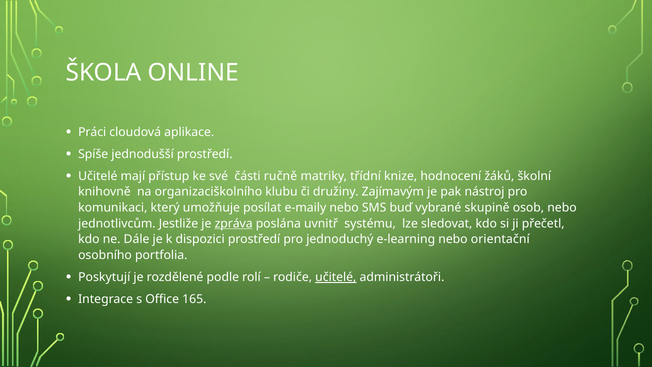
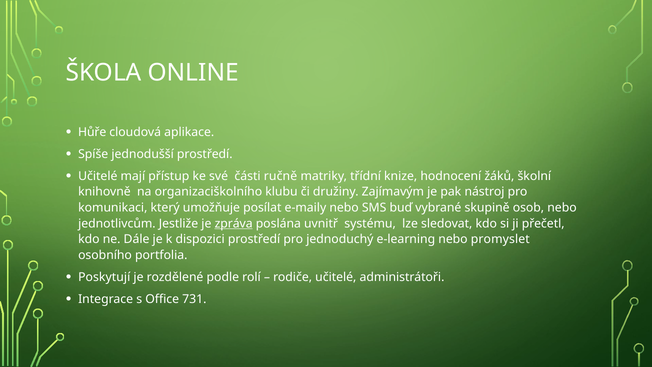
Práci: Práci -> Hůře
orientační: orientační -> promyslet
učitelé at (336, 277) underline: present -> none
165: 165 -> 731
